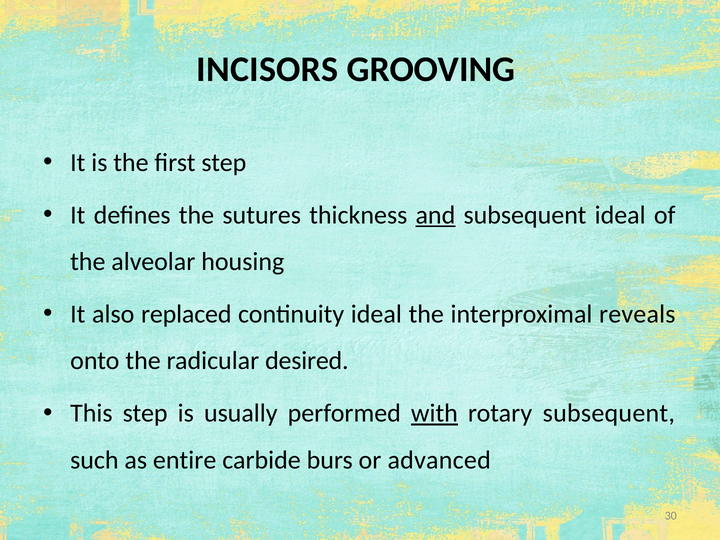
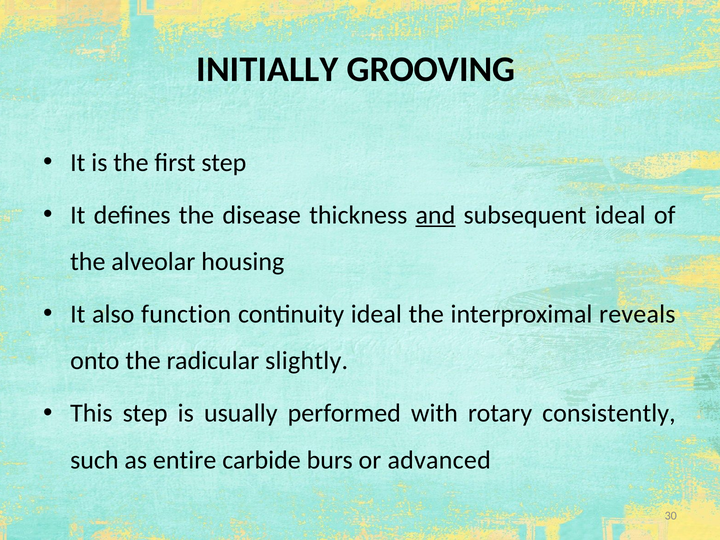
INCISORS: INCISORS -> INITIALLY
sutures: sutures -> disease
replaced: replaced -> function
desired: desired -> slightly
with underline: present -> none
rotary subsequent: subsequent -> consistently
